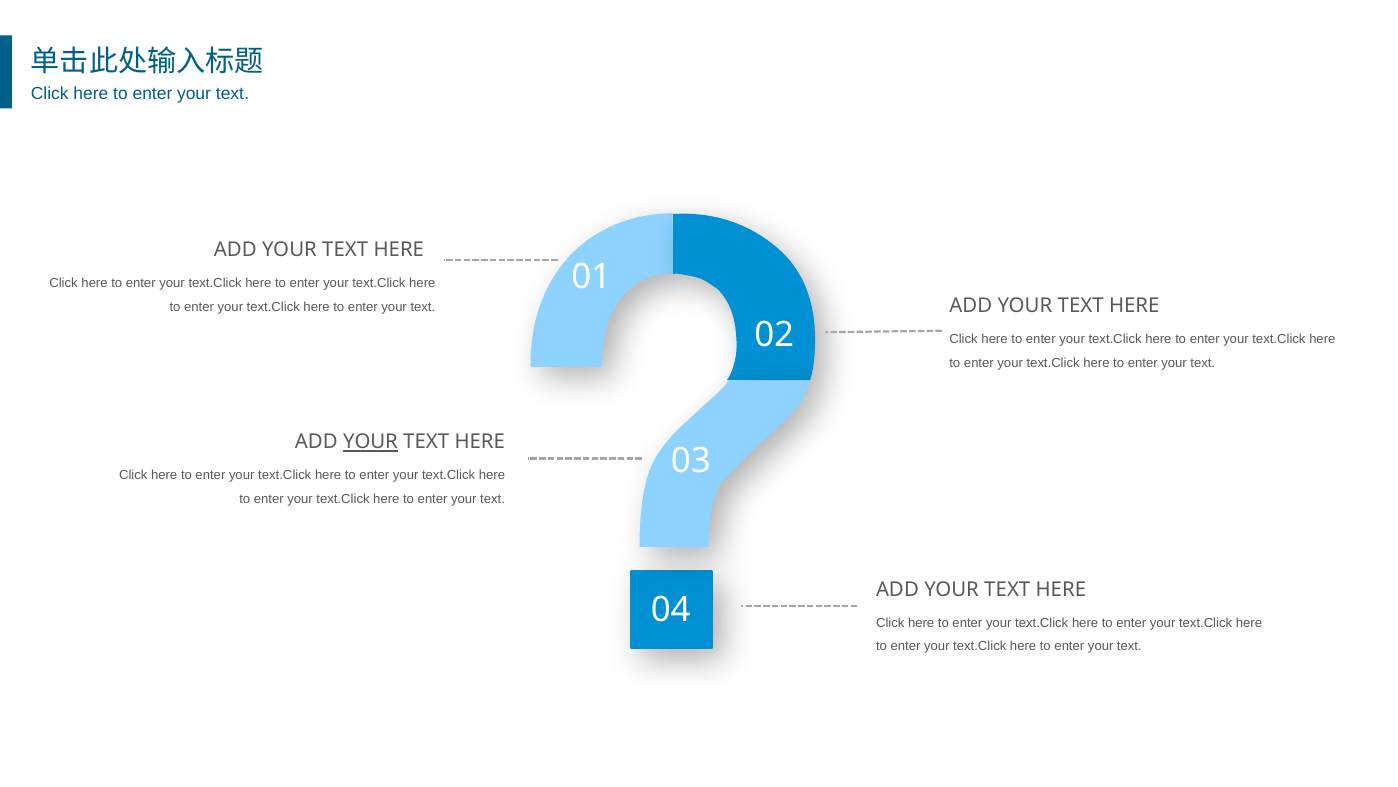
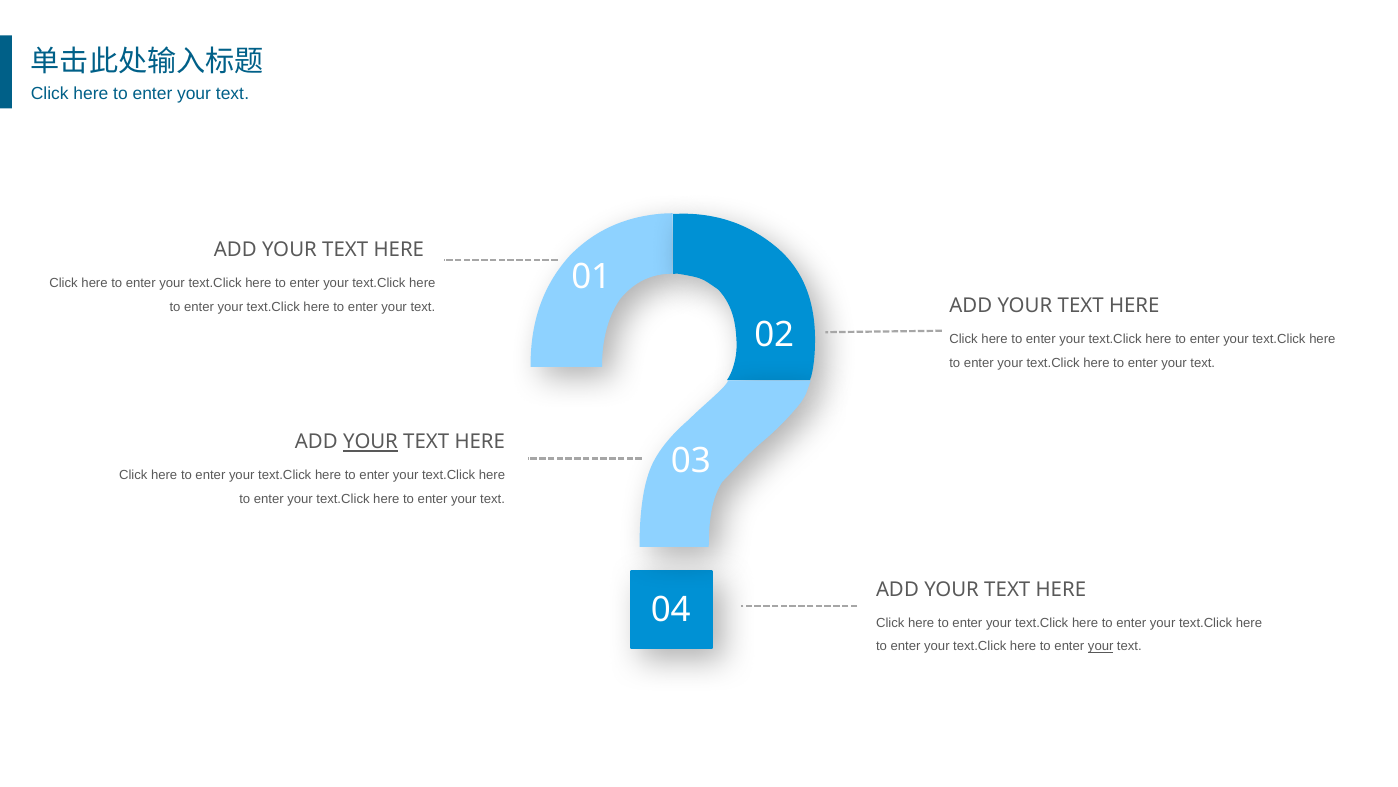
your at (1101, 646) underline: none -> present
